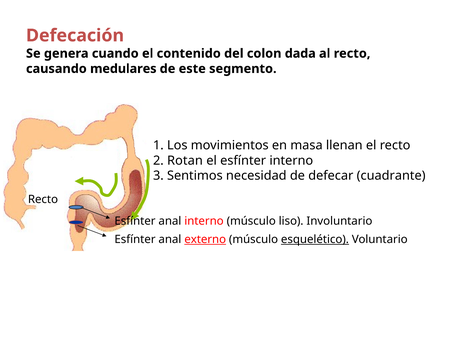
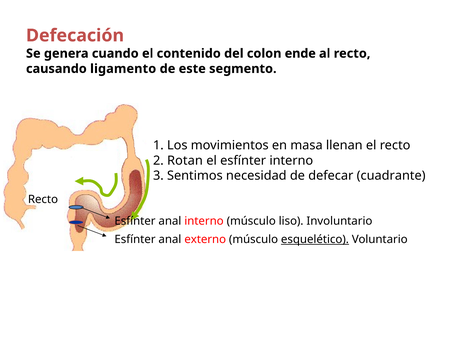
dada: dada -> ende
medulares: medulares -> ligamento
externo underline: present -> none
